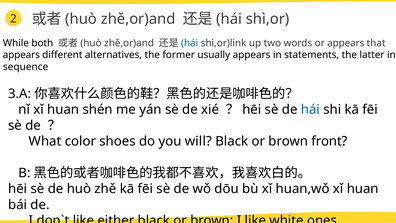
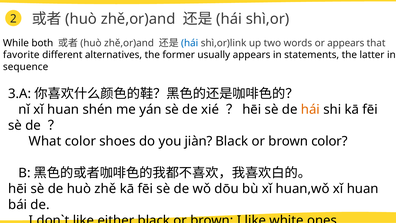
appears at (21, 55): appears -> favorite
hái at (310, 109) colour: blue -> orange
will: will -> jiàn
brown front: front -> color
